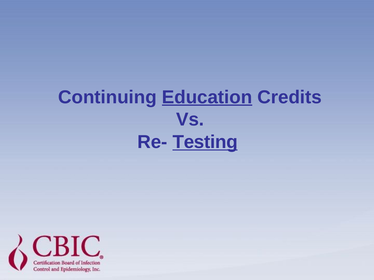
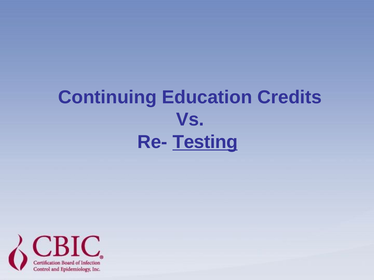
Education underline: present -> none
